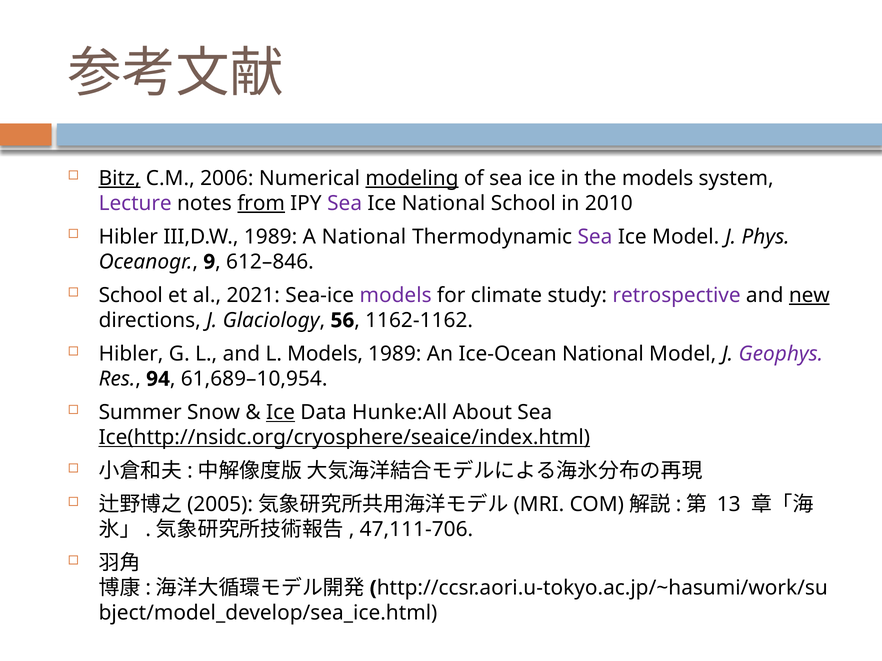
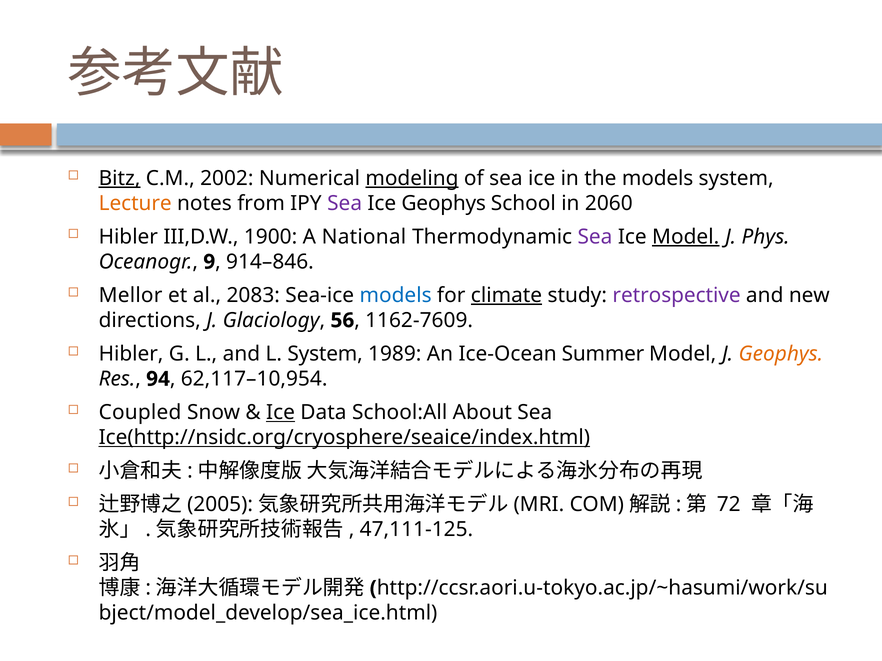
2006: 2006 -> 2002
Lecture colour: purple -> orange
from underline: present -> none
Ice National: National -> Geophys
2010: 2010 -> 2060
III,D.W 1989: 1989 -> 1900
Model at (686, 237) underline: none -> present
612–846: 612–846 -> 914–846
School at (131, 296): School -> Mellor
2021: 2021 -> 2083
models at (396, 296) colour: purple -> blue
climate underline: none -> present
new underline: present -> none
1162-1162: 1162-1162 -> 1162-7609
L Models: Models -> System
Ice-Ocean National: National -> Summer
Geophys at (781, 354) colour: purple -> orange
61,689–10,954: 61,689–10,954 -> 62,117–10,954
Summer: Summer -> Coupled
Hunke:All: Hunke:All -> School:All
13: 13 -> 72
47,111-706: 47,111-706 -> 47,111-125
